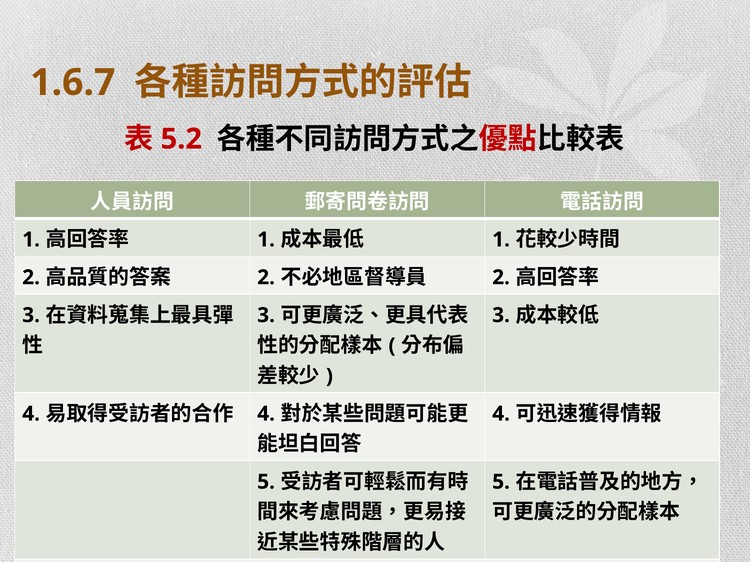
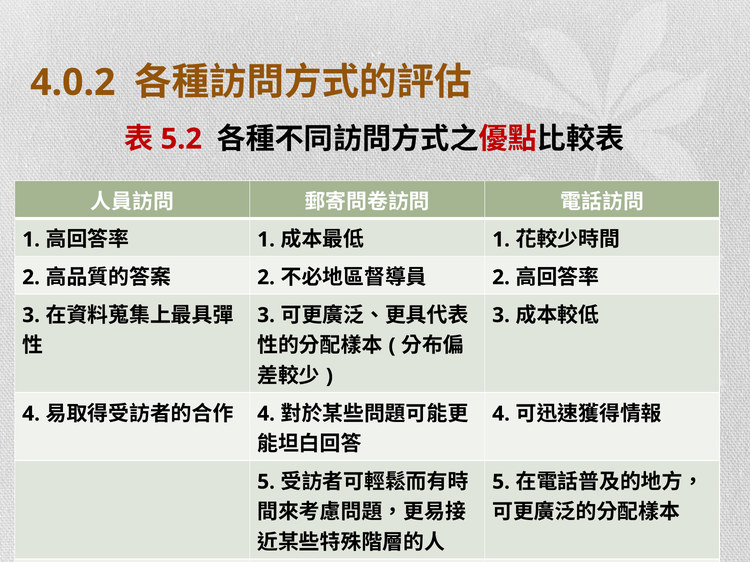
1.6.7: 1.6.7 -> 4.0.2
